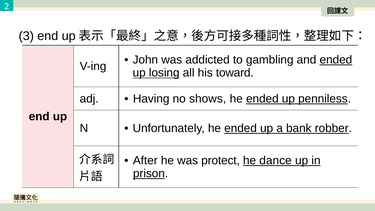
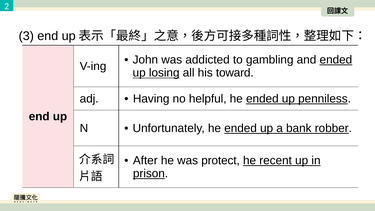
shows: shows -> helpful
dance: dance -> recent
